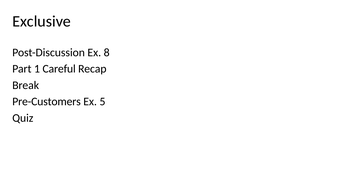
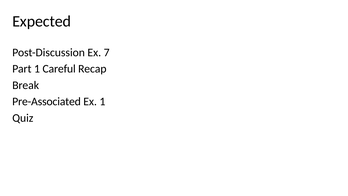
Exclusive: Exclusive -> Expected
8: 8 -> 7
Pre-Customers: Pre-Customers -> Pre-Associated
Ex 5: 5 -> 1
